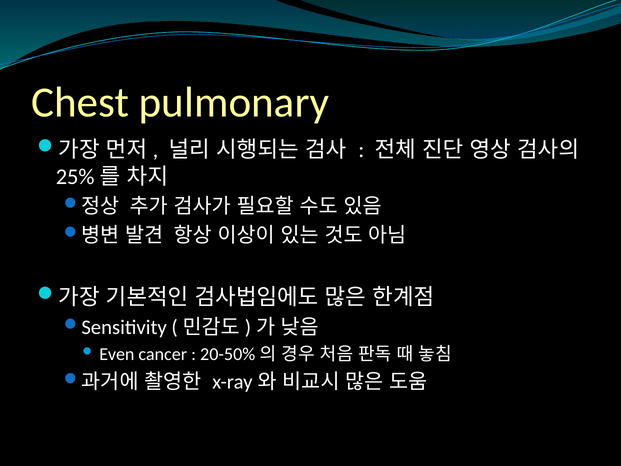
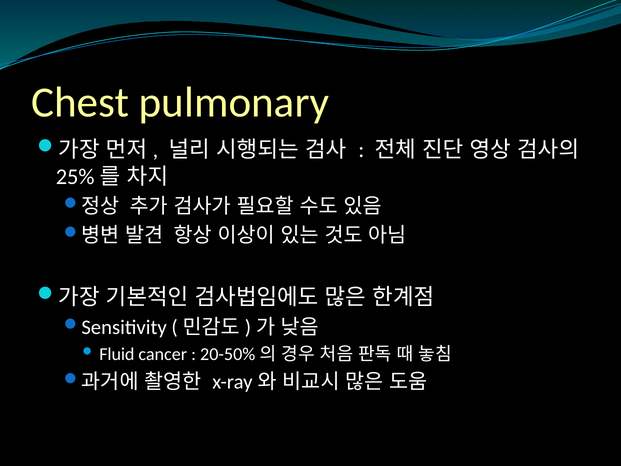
Even: Even -> Fluid
